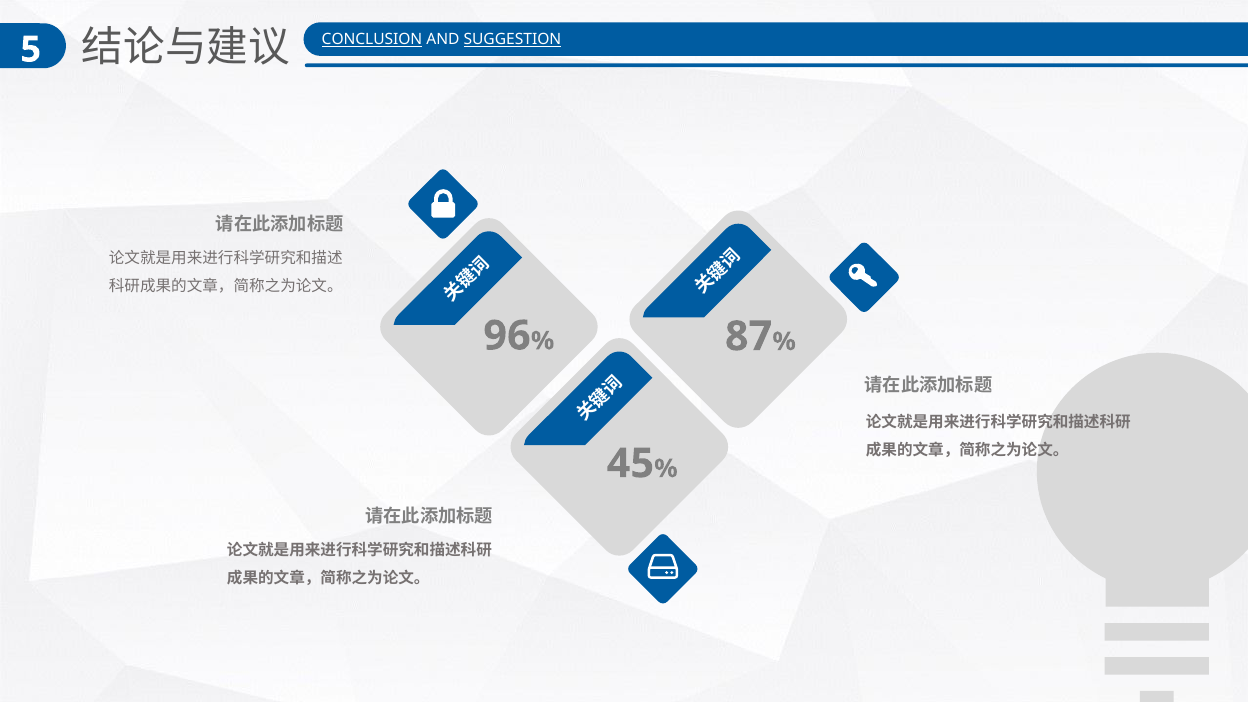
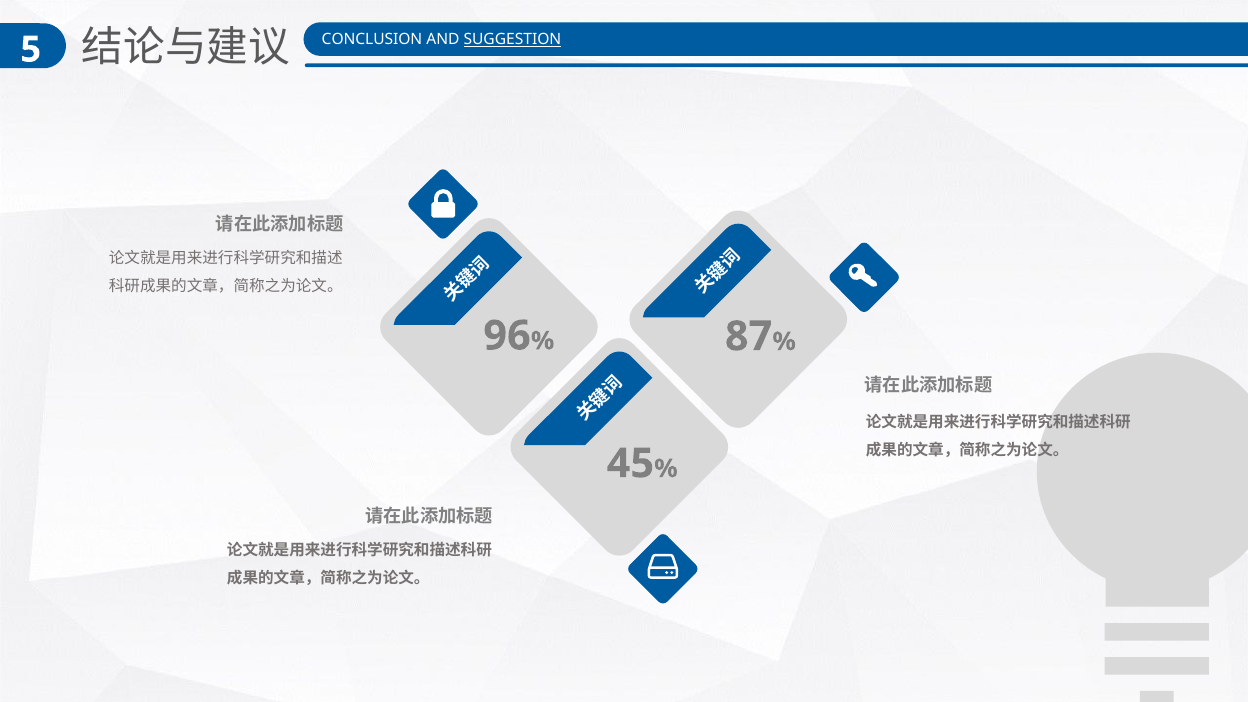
CONCLUSION underline: present -> none
